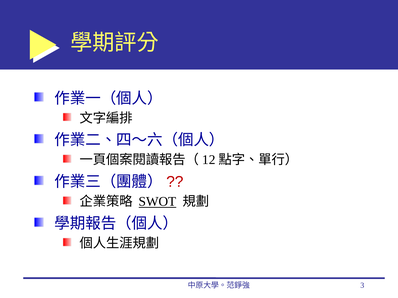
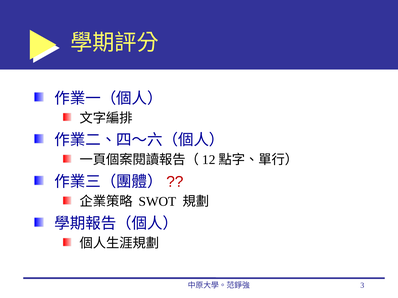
SWOT underline: present -> none
